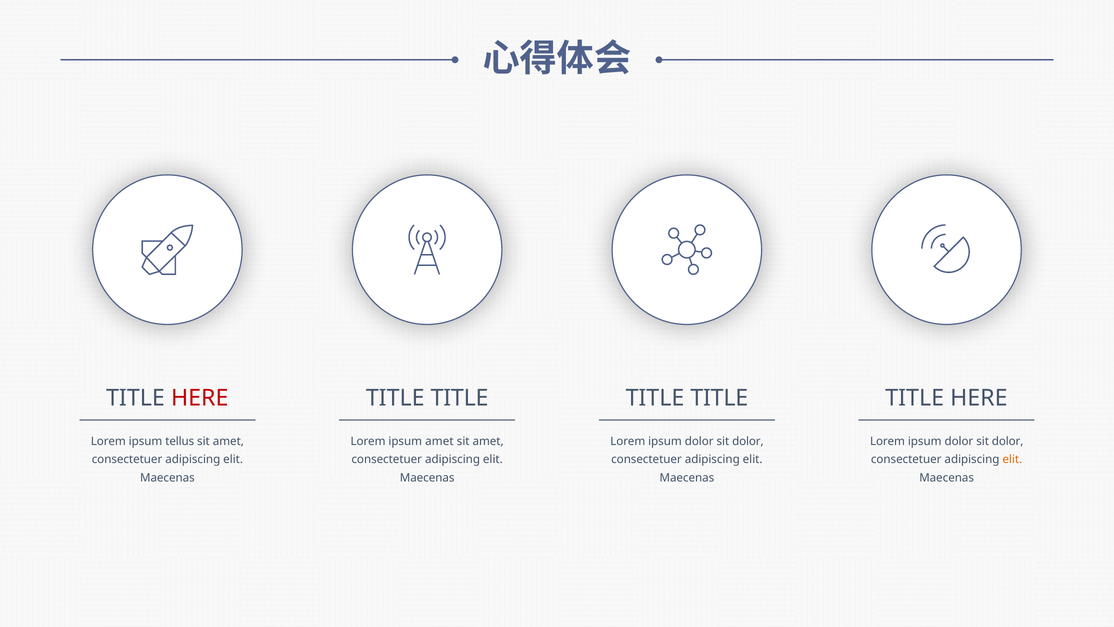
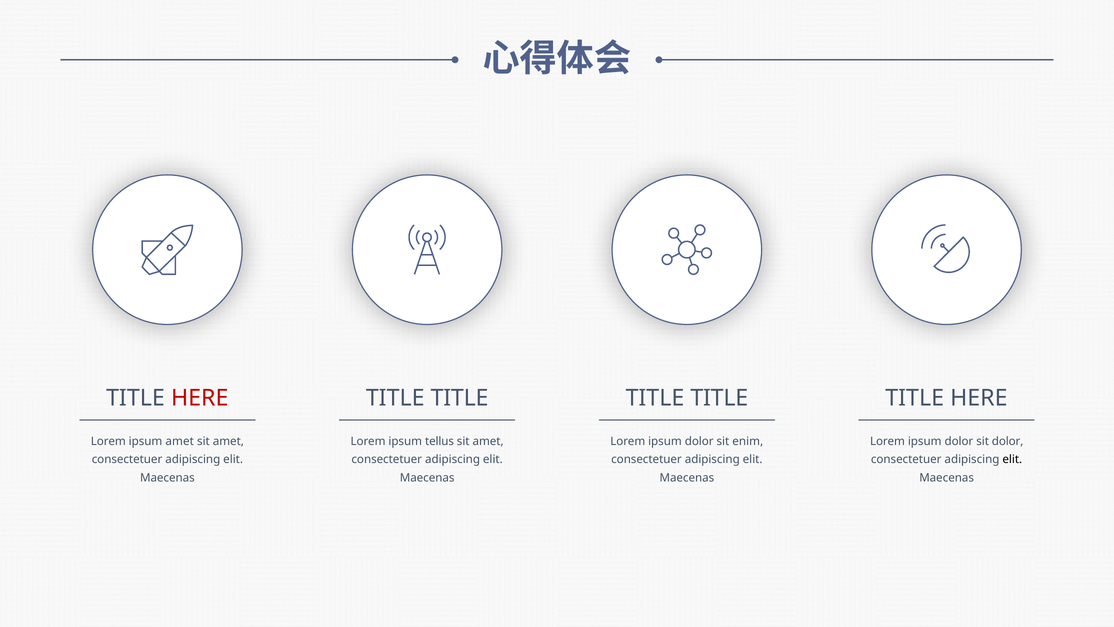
ipsum tellus: tellus -> amet
ipsum amet: amet -> tellus
dolor at (748, 441): dolor -> enim
elit at (1012, 459) colour: orange -> black
